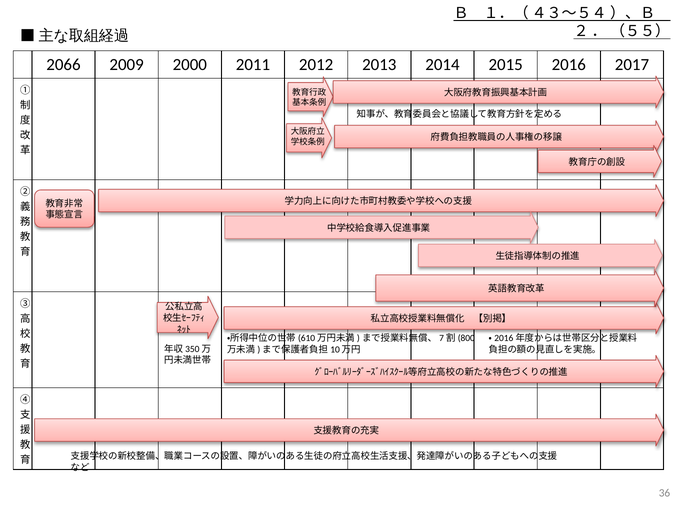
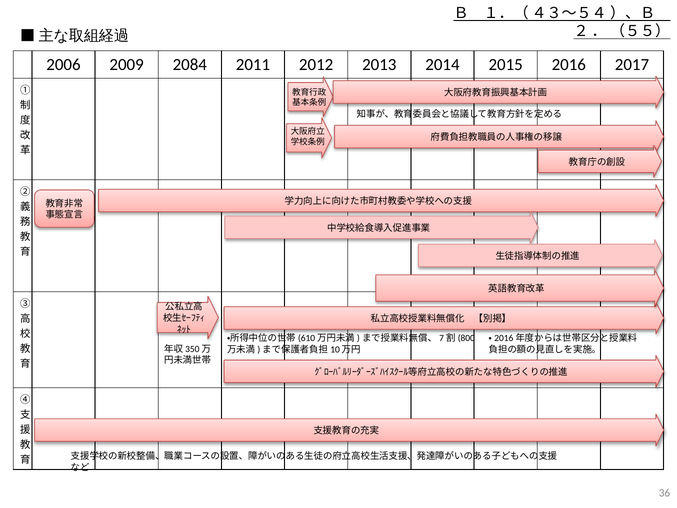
2066: 2066 -> 2006
2000: 2000 -> 2084
